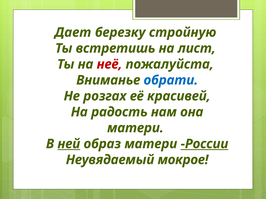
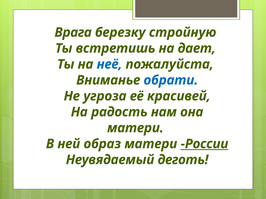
Дает: Дает -> Врага
лист: лист -> дает
неё colour: red -> blue
розгах: розгах -> угроза
ней underline: present -> none
мокрое: мокрое -> деготь
